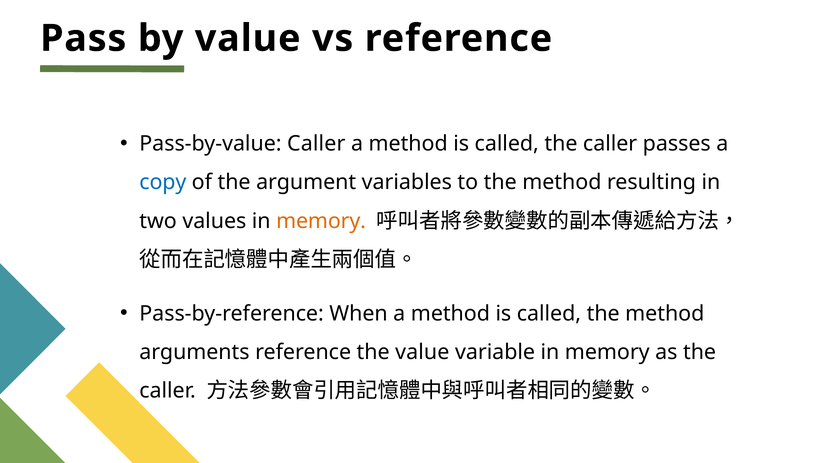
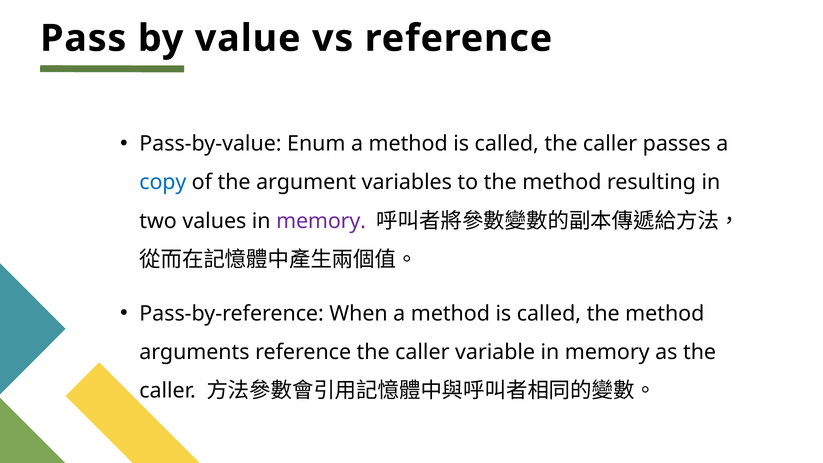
Pass-by-value Caller: Caller -> Enum
memory at (321, 221) colour: orange -> purple
reference the value: value -> caller
